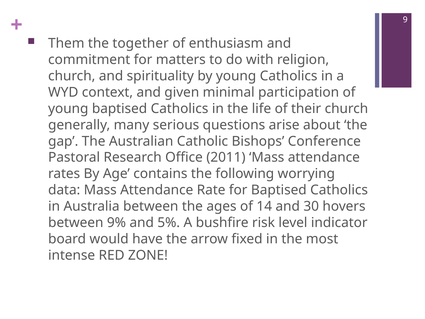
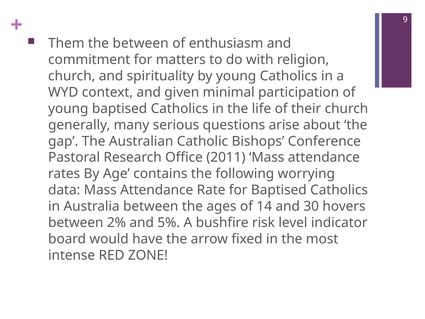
the together: together -> between
9%: 9% -> 2%
